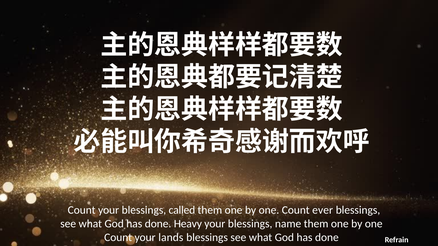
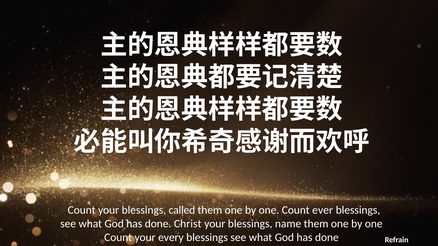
Heavy: Heavy -> Christ
lands: lands -> every
